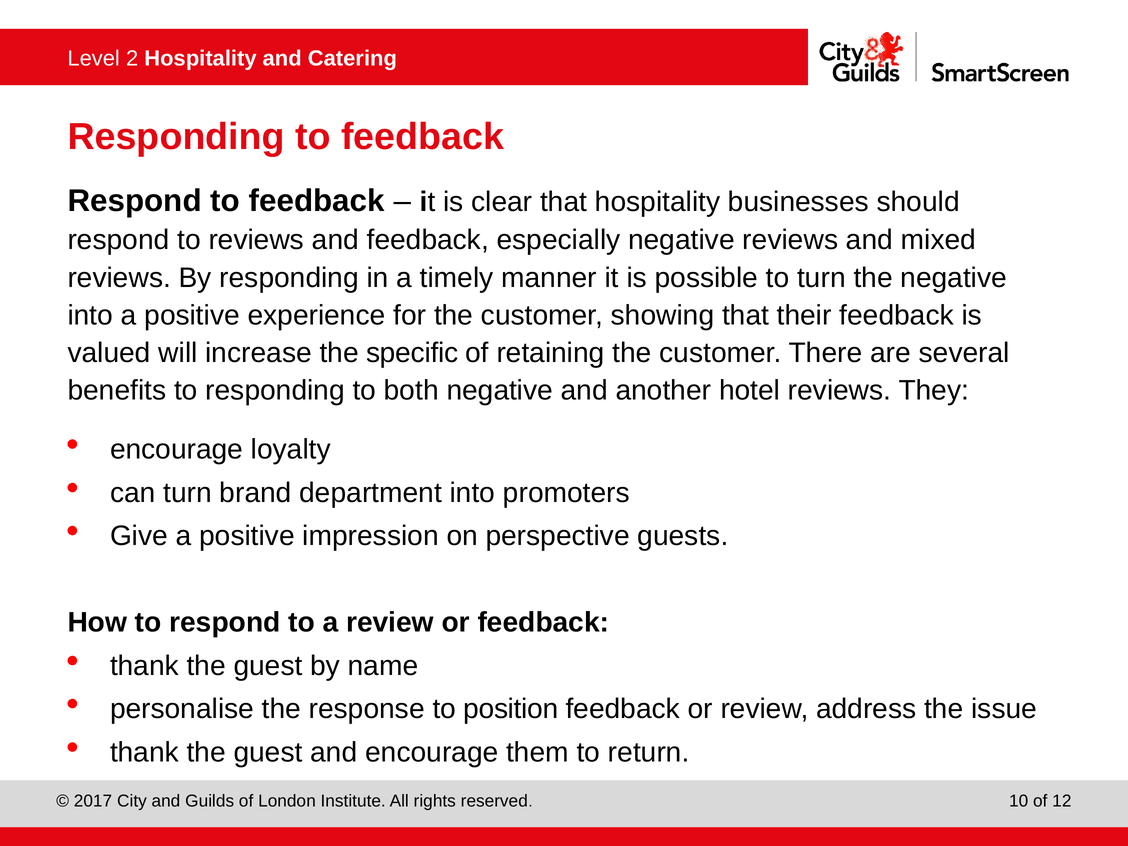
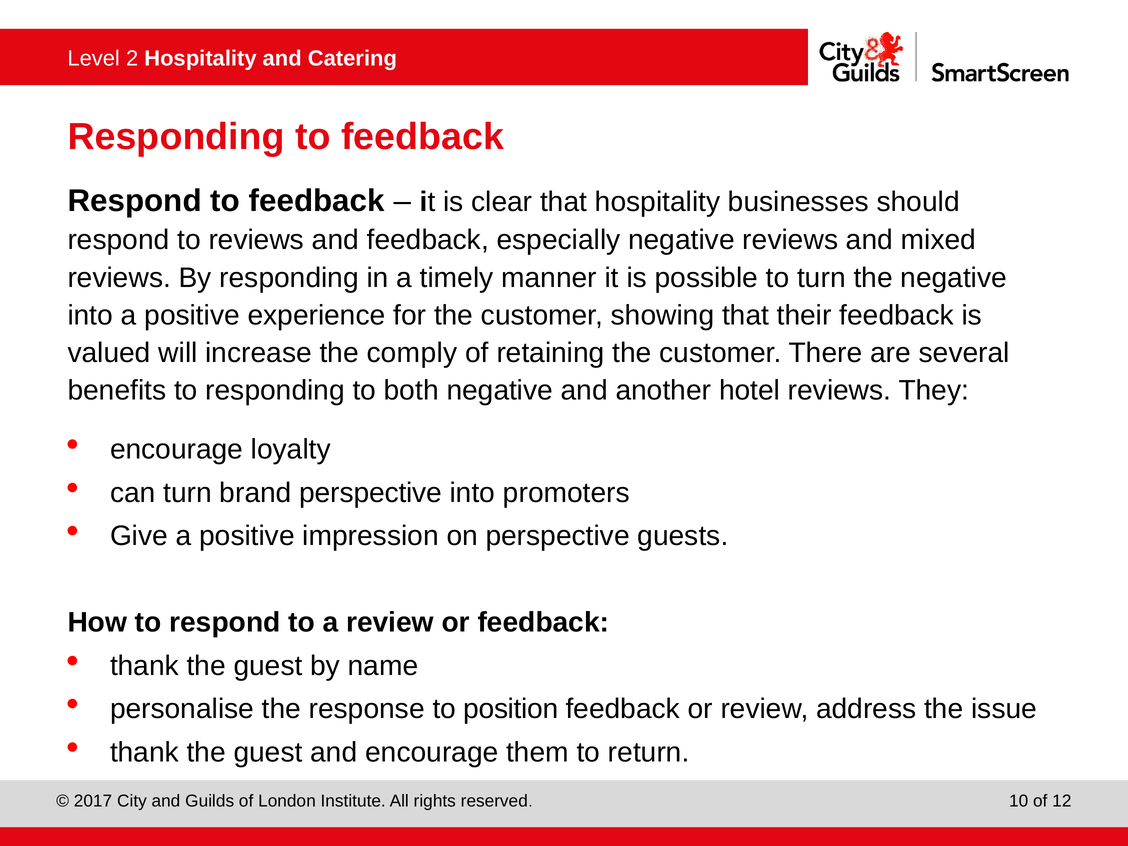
specific: specific -> comply
brand department: department -> perspective
